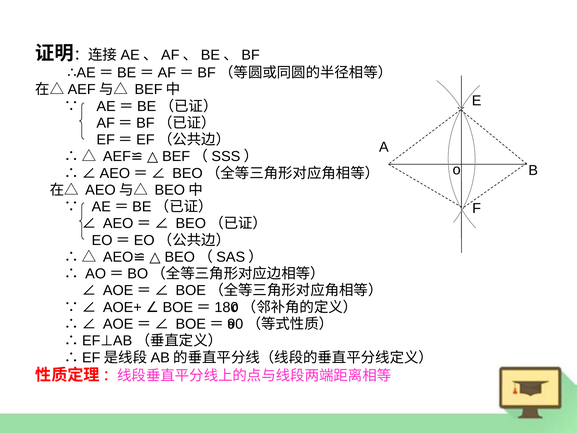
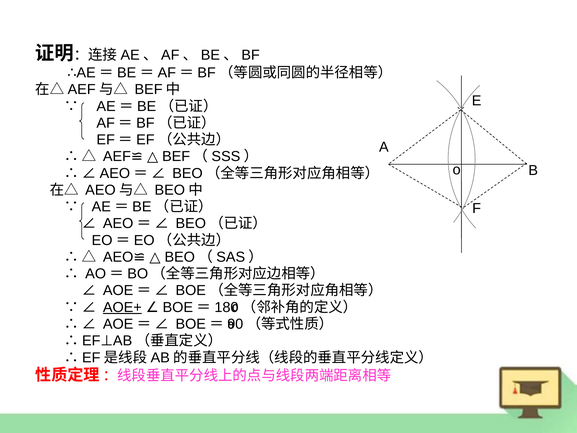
AOE+ underline: none -> present
